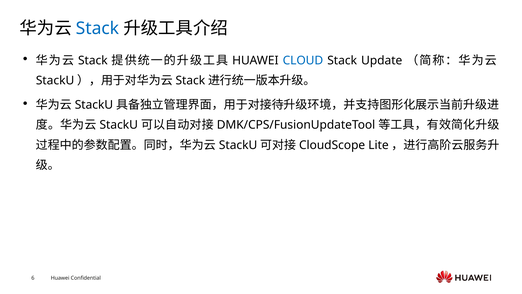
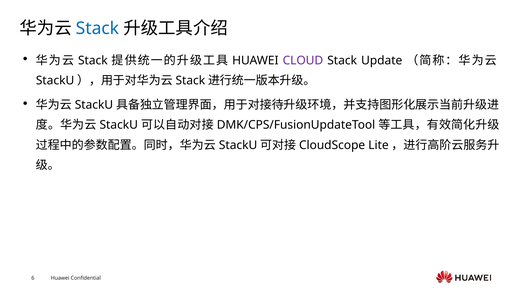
CLOUD colour: blue -> purple
